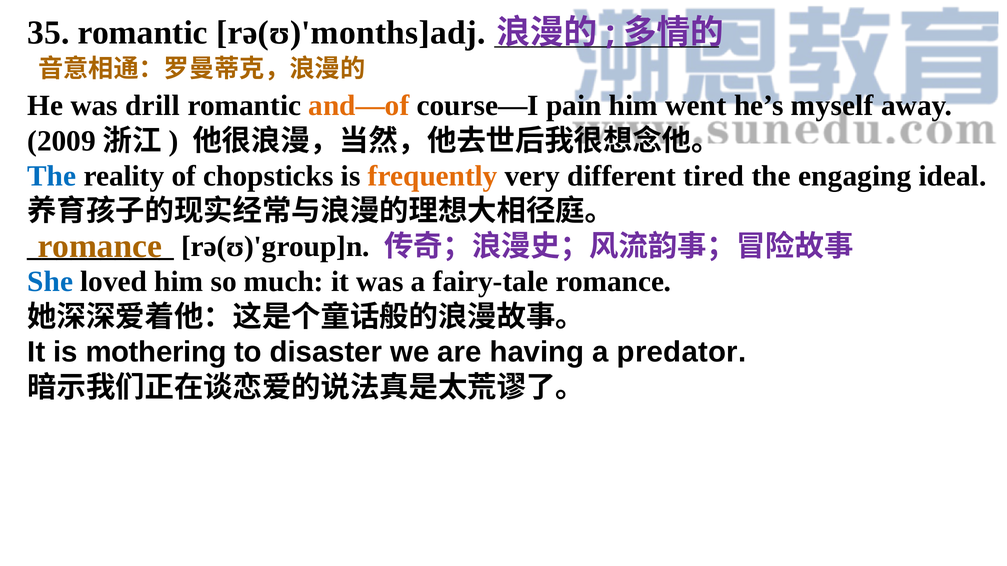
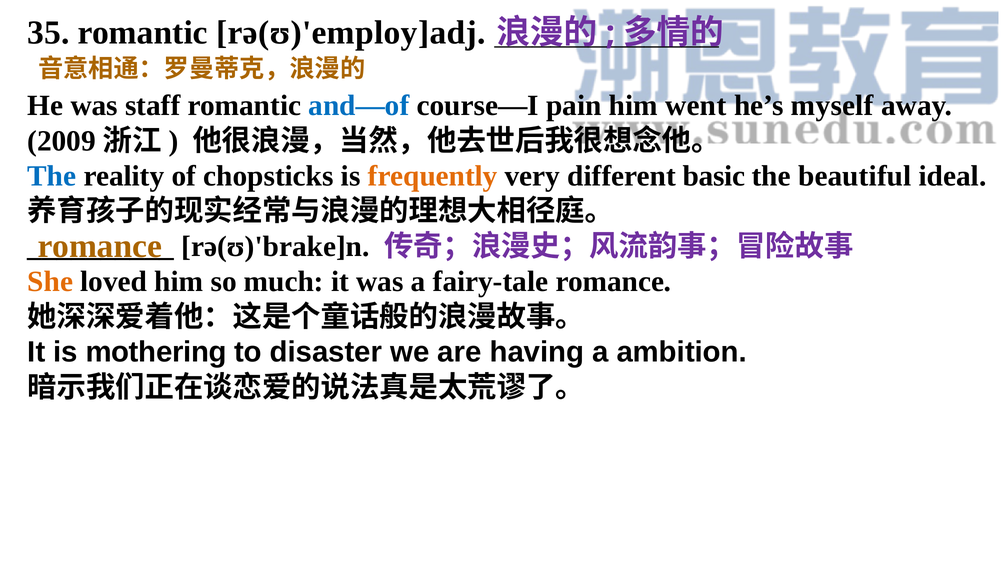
rə(ʊ)'months]adj: rə(ʊ)'months]adj -> rə(ʊ)'employ]adj
drill: drill -> staff
and—of colour: orange -> blue
tired: tired -> basic
engaging: engaging -> beautiful
rə(ʊ)'group]n: rə(ʊ)'group]n -> rə(ʊ)'brake]n
She colour: blue -> orange
predator: predator -> ambition
